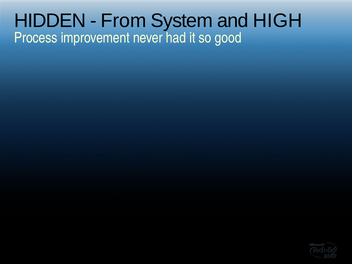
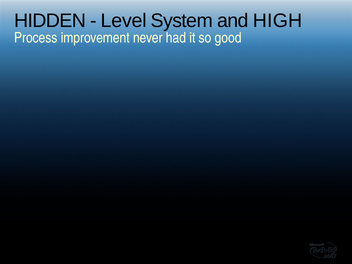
From: From -> Level
